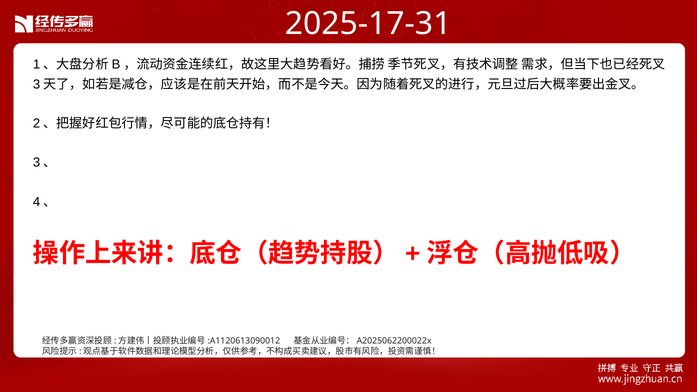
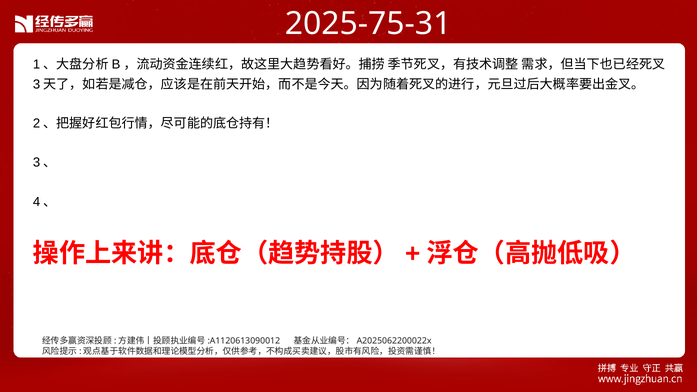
2025-17-31: 2025-17-31 -> 2025-75-31
